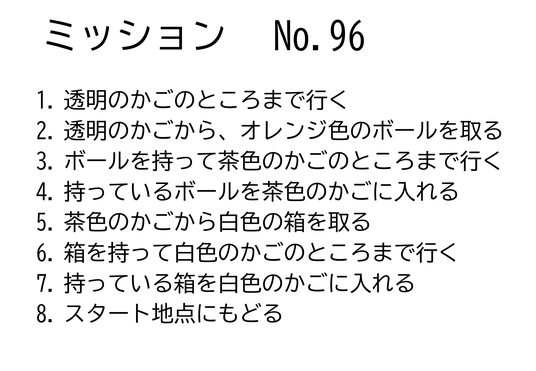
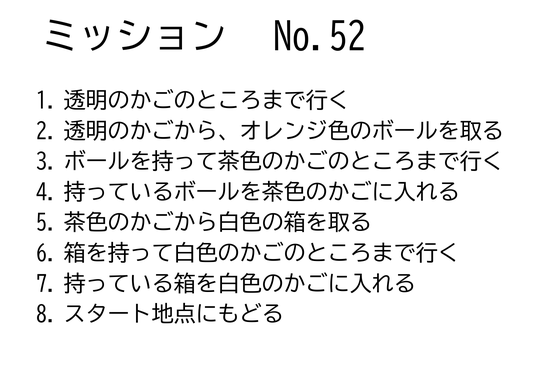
No.96: No.96 -> No.52
